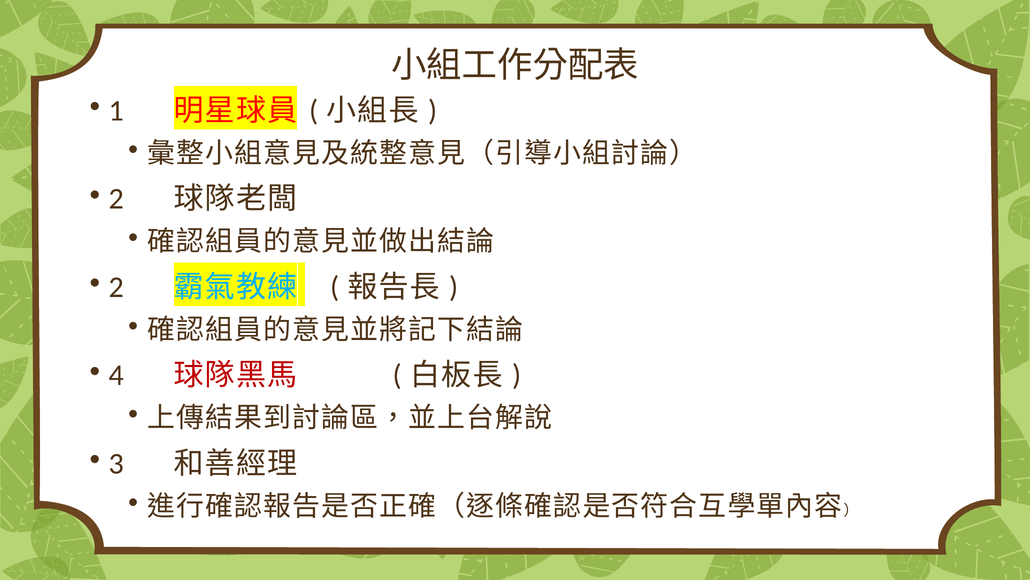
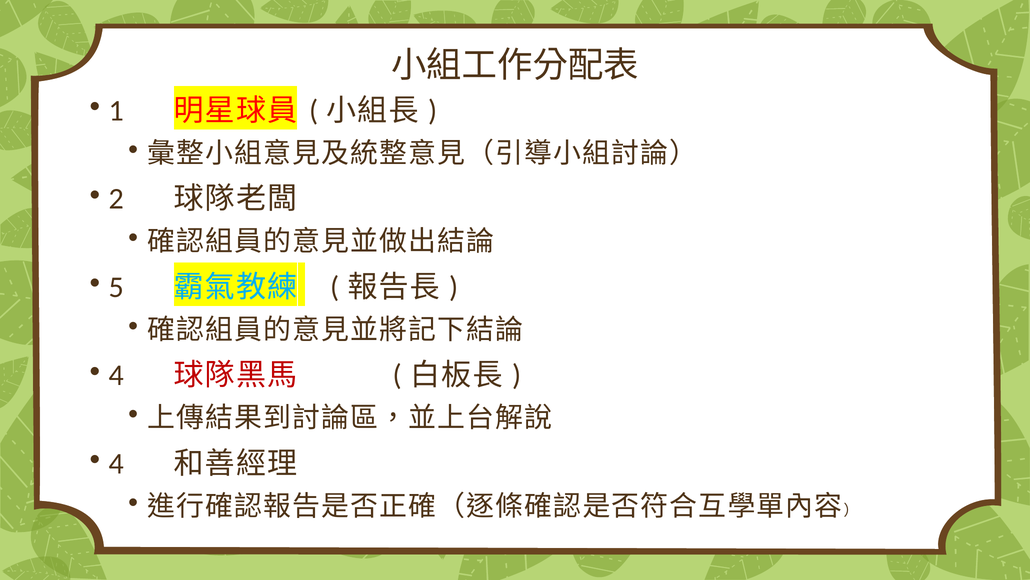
2 at (116, 287): 2 -> 5
3 at (116, 463): 3 -> 4
